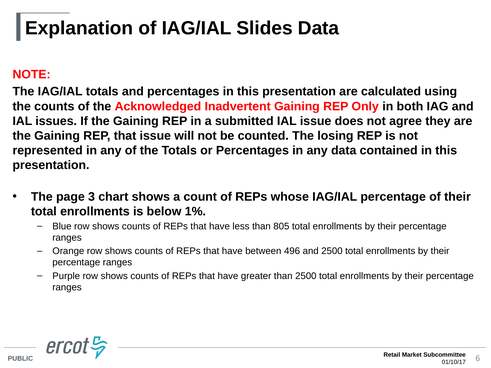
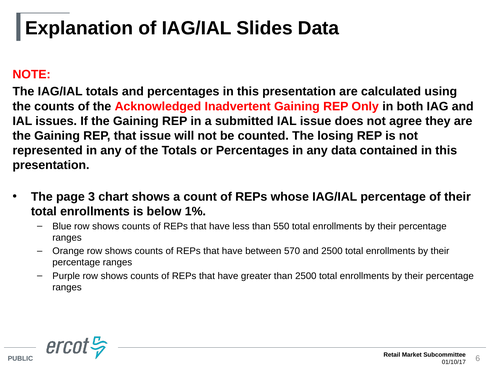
805: 805 -> 550
496: 496 -> 570
